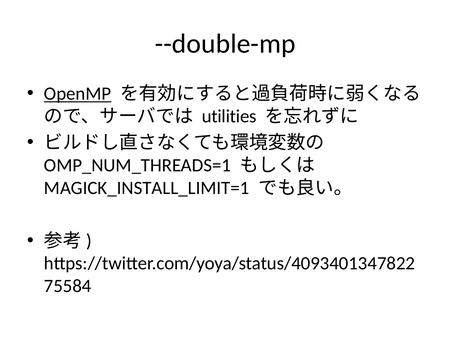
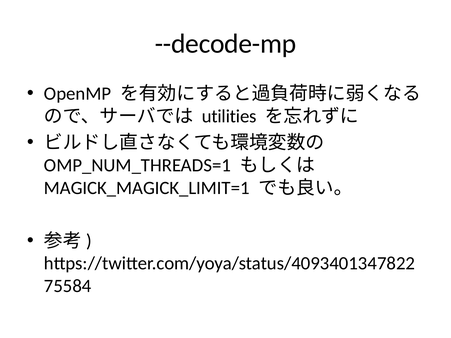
--double-mp: --double-mp -> --decode-mp
OpenMP underline: present -> none
MAGICK_INSTALL_LIMIT=1: MAGICK_INSTALL_LIMIT=1 -> MAGICK_MAGICK_LIMIT=1
